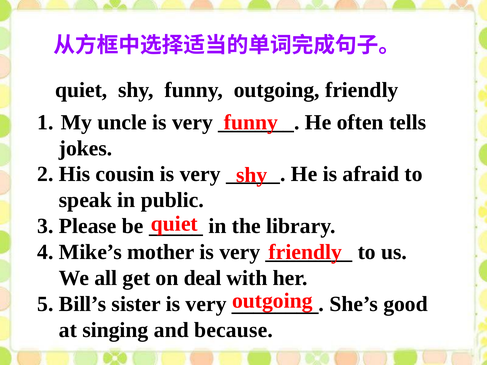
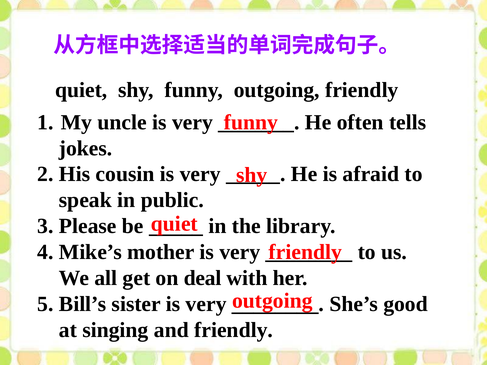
and because: because -> friendly
